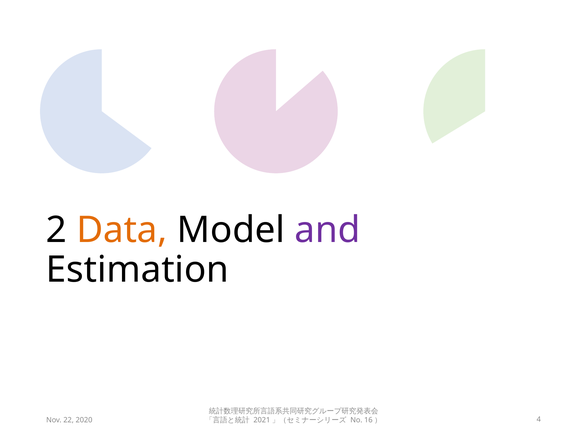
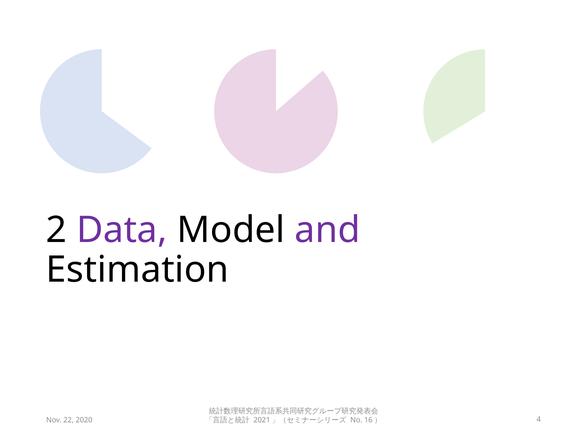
Data colour: orange -> purple
